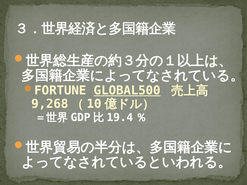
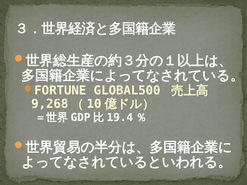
GLOBAL500 underline: present -> none
